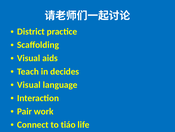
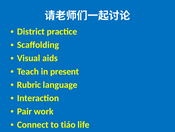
decides: decides -> present
Visual at (29, 84): Visual -> Rubric
